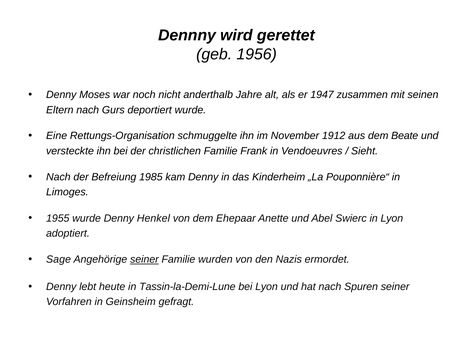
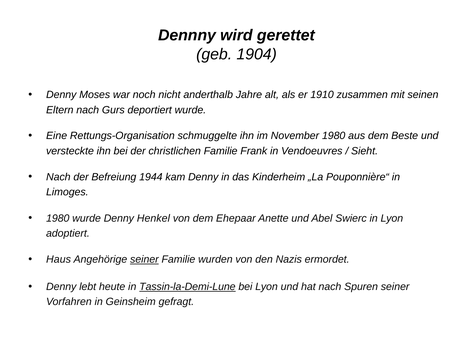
1956: 1956 -> 1904
1947: 1947 -> 1910
November 1912: 1912 -> 1980
Beate: Beate -> Beste
1985: 1985 -> 1944
1955 at (58, 218): 1955 -> 1980
Sage: Sage -> Haus
Tassin-la-Demi-Lune underline: none -> present
